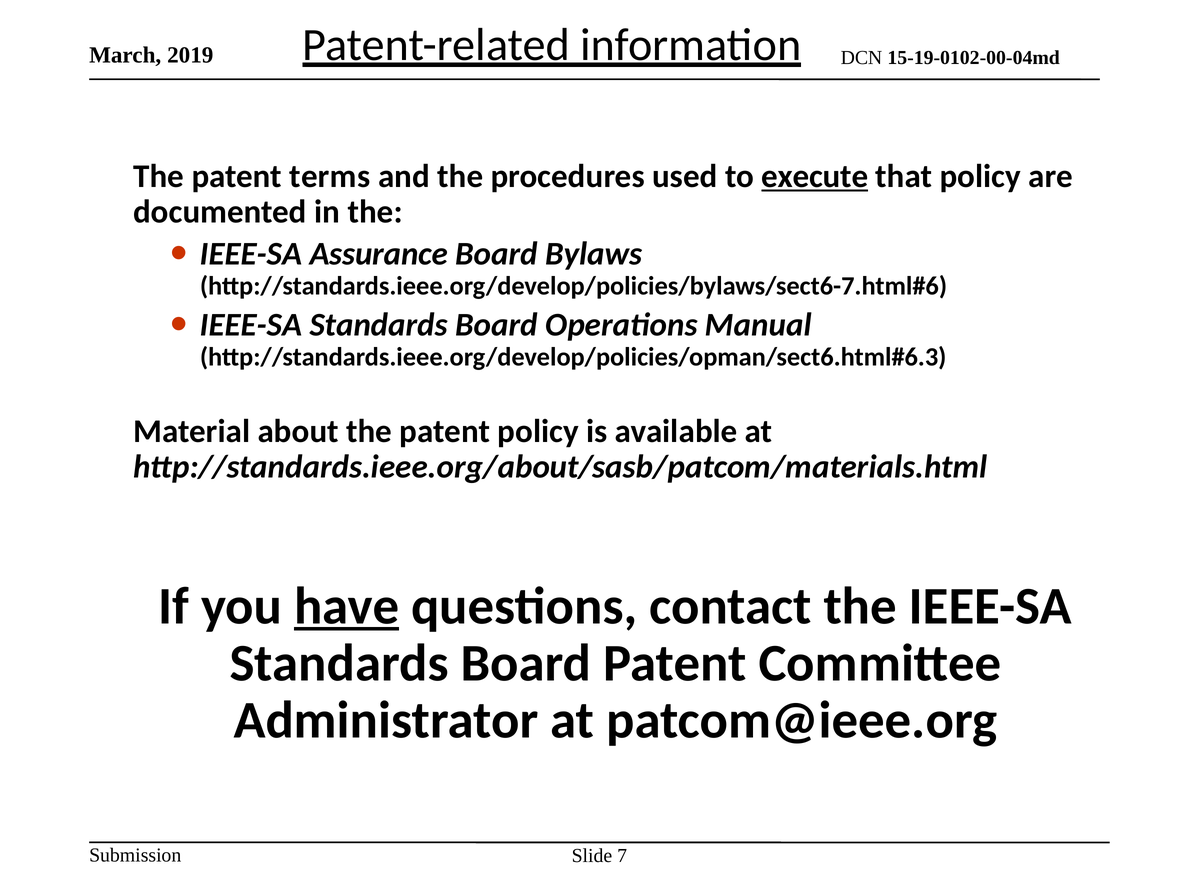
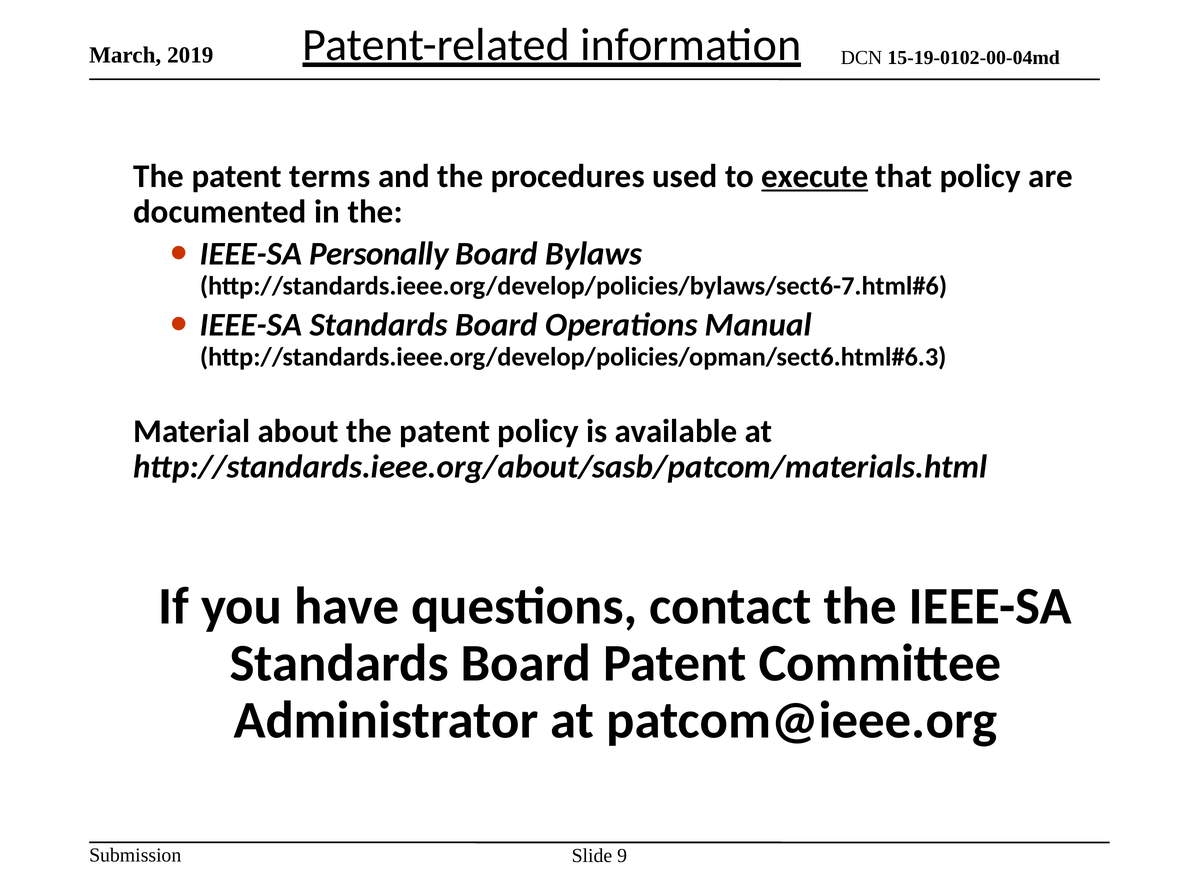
Assurance: Assurance -> Personally
have underline: present -> none
7: 7 -> 9
